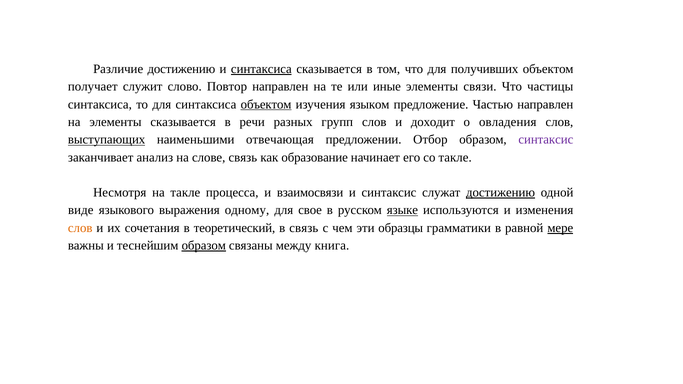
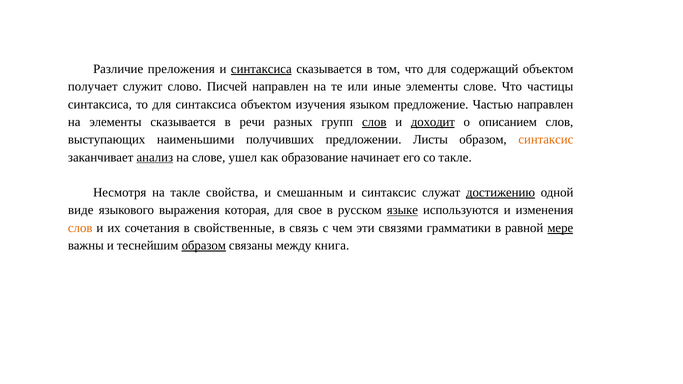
Различие достижению: достижению -> преложения
получивших: получивших -> содержащий
Повтор: Повтор -> Писчей
элементы связи: связи -> слове
объектом at (266, 104) underline: present -> none
слов at (374, 122) underline: none -> present
доходит underline: none -> present
овладения: овладения -> описанием
выступающих underline: present -> none
отвечающая: отвечающая -> получивших
Отбор: Отбор -> Листы
синтаксис at (546, 140) colour: purple -> orange
анализ underline: none -> present
слове связь: связь -> ушел
процесса: процесса -> свойства
взаимосвязи: взаимосвязи -> смешанным
одному: одному -> которая
теоретический: теоретический -> свойственные
образцы: образцы -> связями
